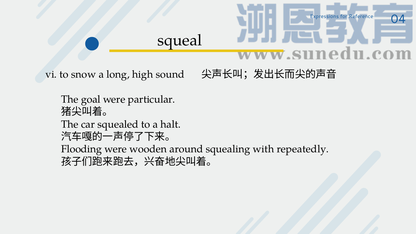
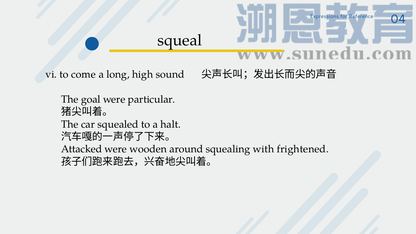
snow: snow -> come
Flooding: Flooding -> Attacked
repeatedly: repeatedly -> frightened
